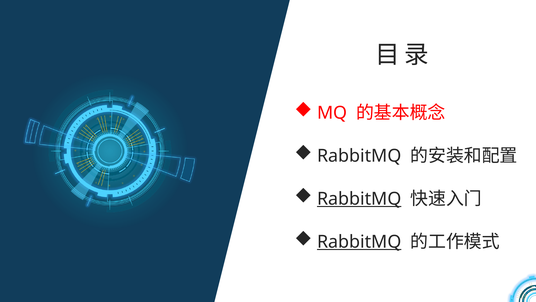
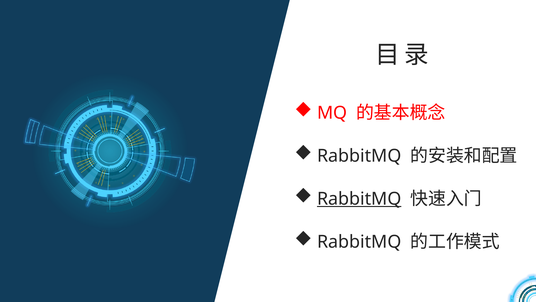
RabbitMQ at (359, 241) underline: present -> none
